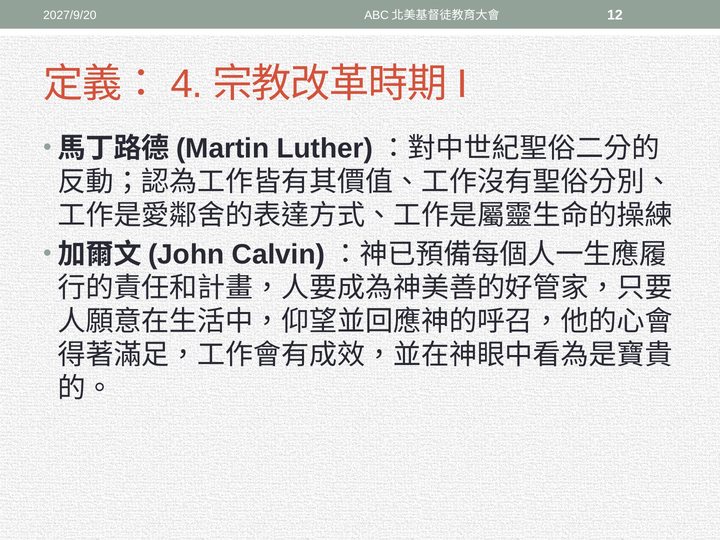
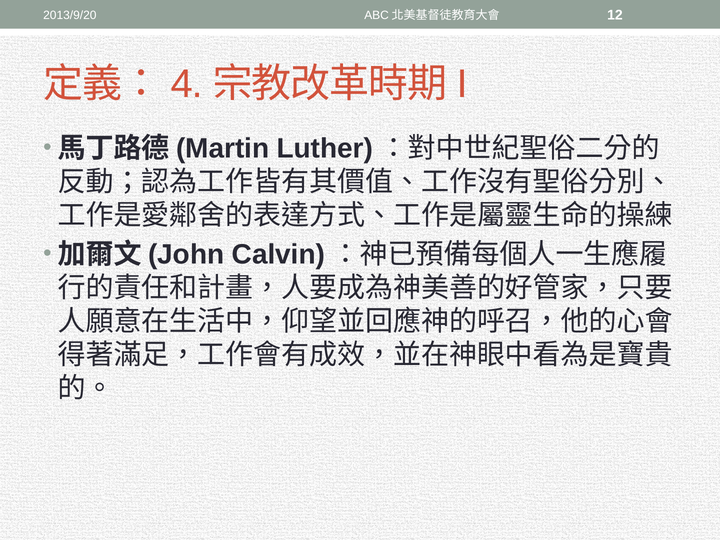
2027/9/20: 2027/9/20 -> 2013/9/20
